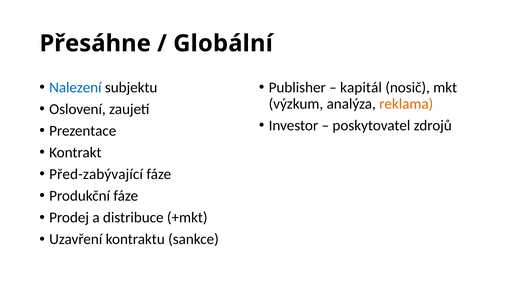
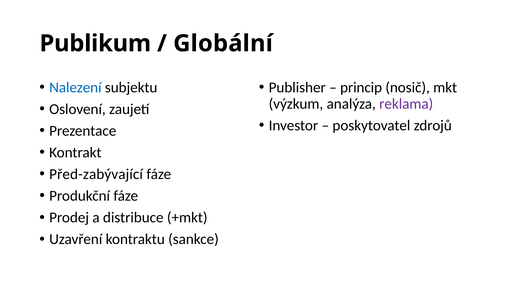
Přesáhne: Přesáhne -> Publikum
kapitál: kapitál -> princip
reklama colour: orange -> purple
